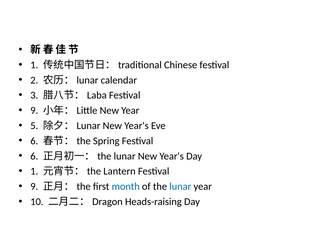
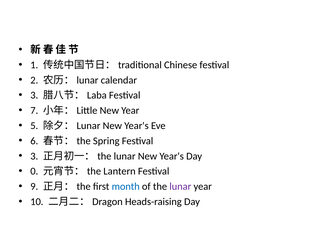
9 at (34, 111): 9 -> 7
6 at (34, 156): 6 -> 3
1 at (34, 171): 1 -> 0
lunar at (180, 187) colour: blue -> purple
